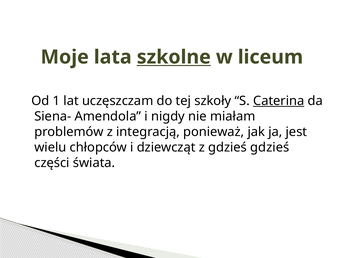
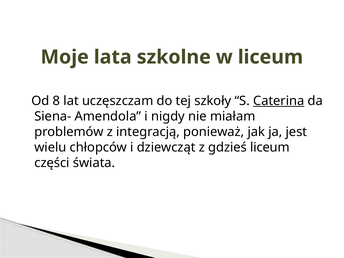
szkolne underline: present -> none
1: 1 -> 8
gdzieś gdzieś: gdzieś -> liceum
